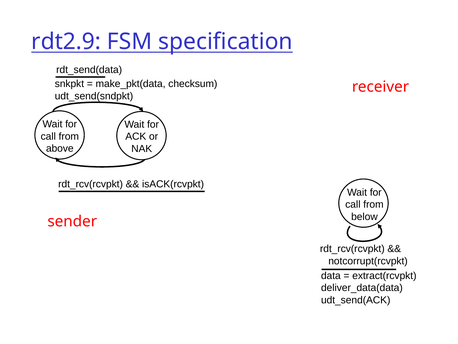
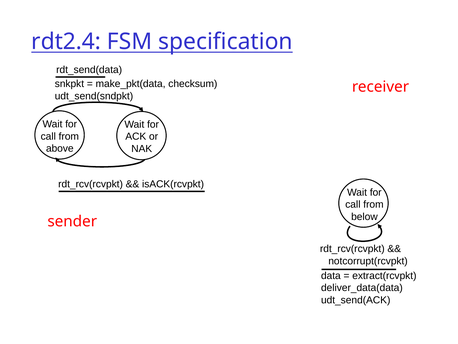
rdt2.9: rdt2.9 -> rdt2.4
